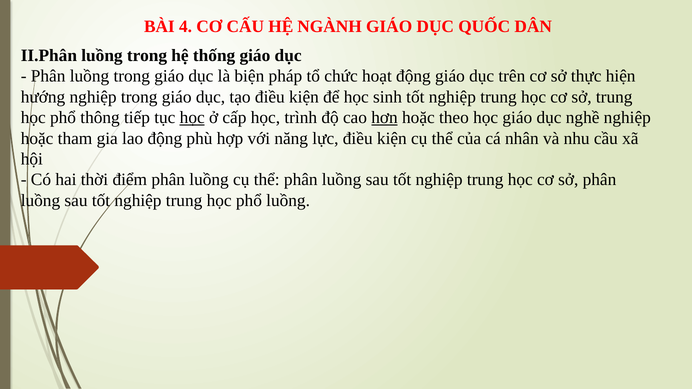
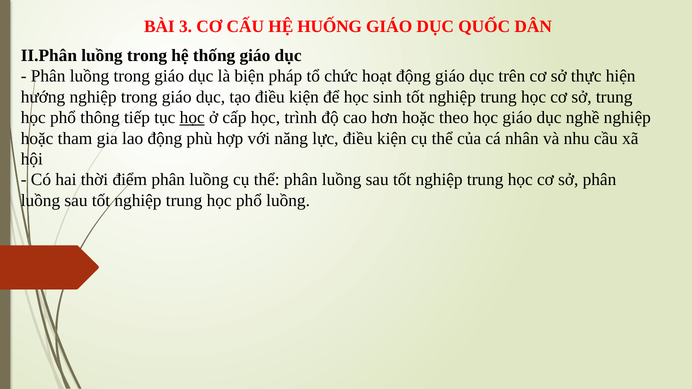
4: 4 -> 3
NGÀNH: NGÀNH -> HUỐNG
hơn underline: present -> none
